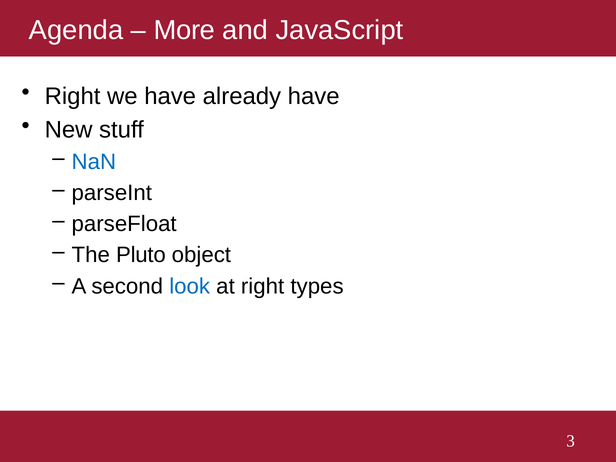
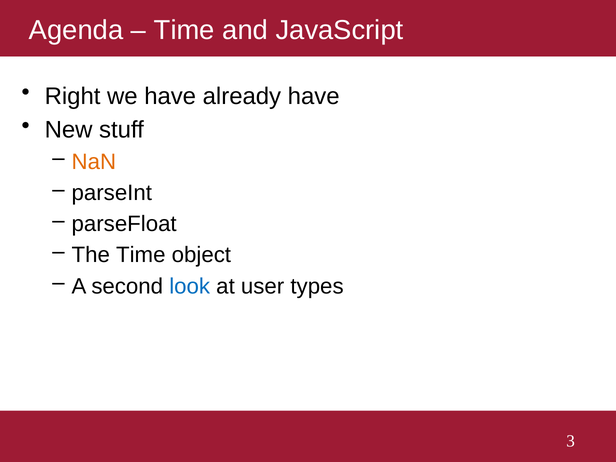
More at (184, 30): More -> Time
NaN colour: blue -> orange
The Pluto: Pluto -> Time
at right: right -> user
